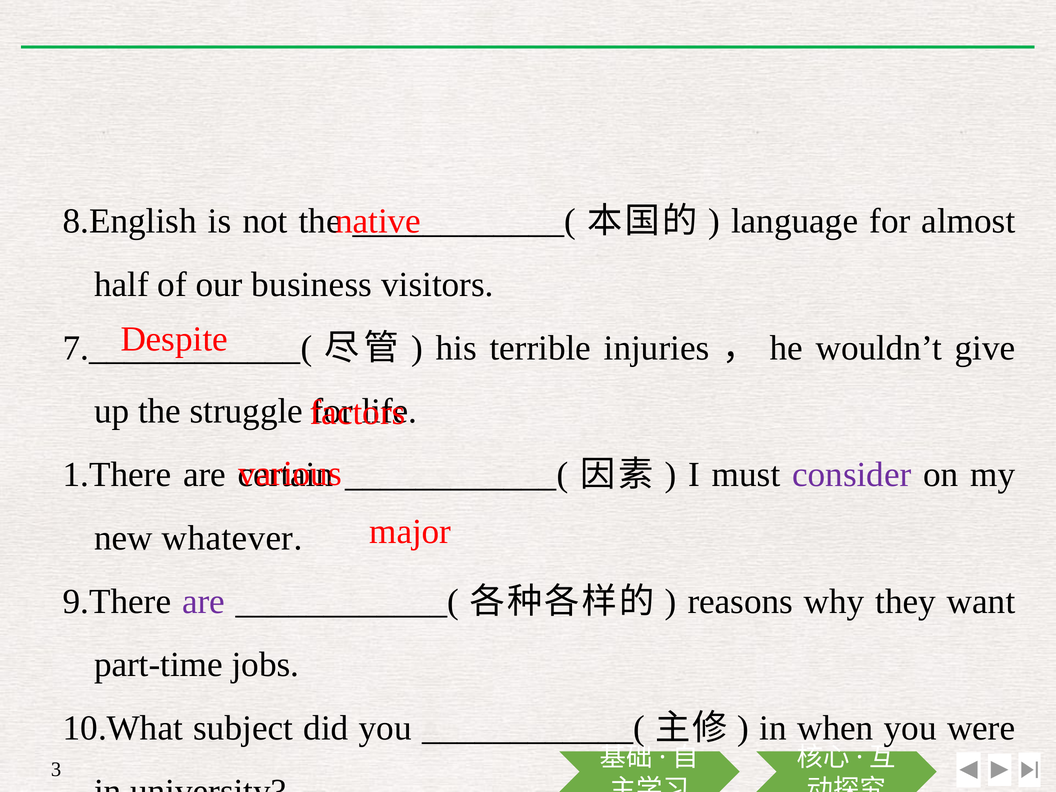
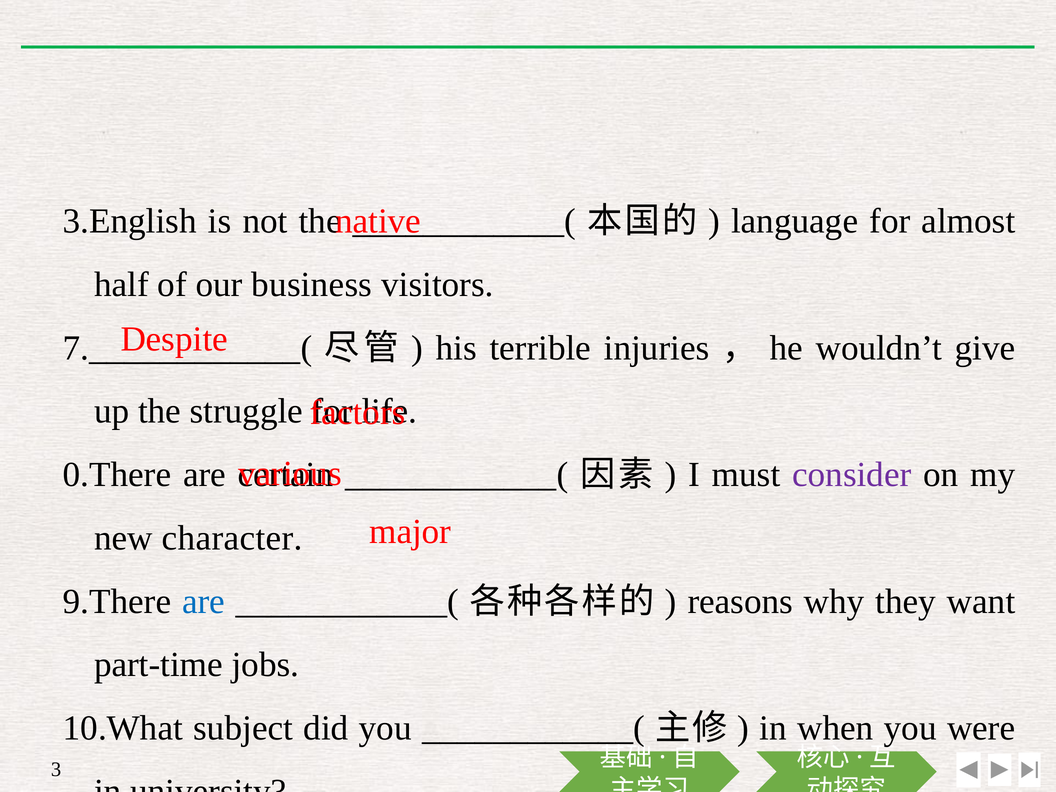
8.English: 8.English -> 3.English
1.There: 1.There -> 0.There
whatever: whatever -> character
are at (204, 601) colour: purple -> blue
